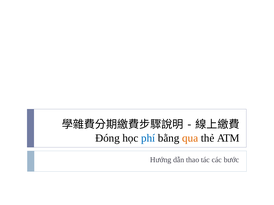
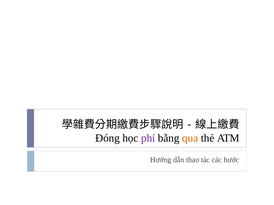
phí colour: blue -> purple
